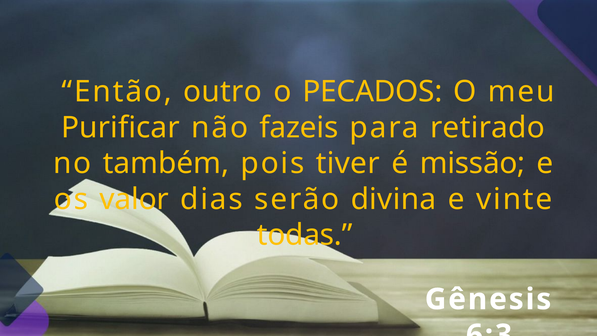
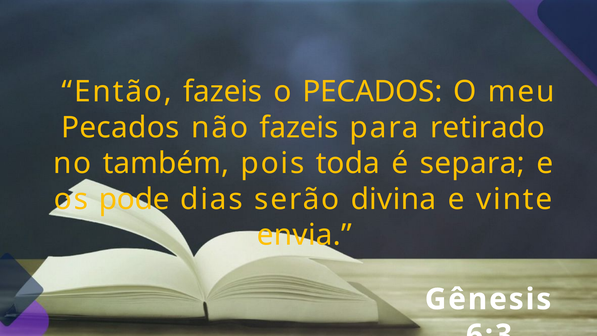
Então outro: outro -> fazeis
Purificar at (120, 127): Purificar -> Pecados
tiver: tiver -> toda
missão: missão -> separa
valor: valor -> pode
todas: todas -> envia
